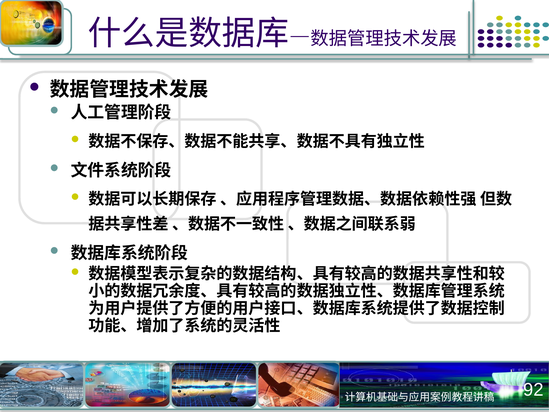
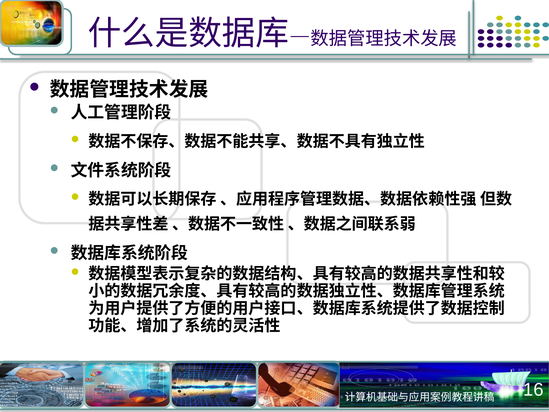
92: 92 -> 16
